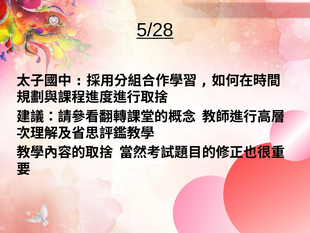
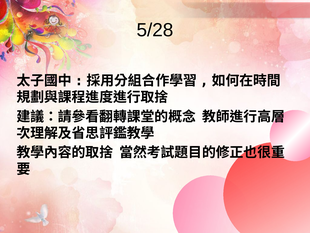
5/28 underline: present -> none
